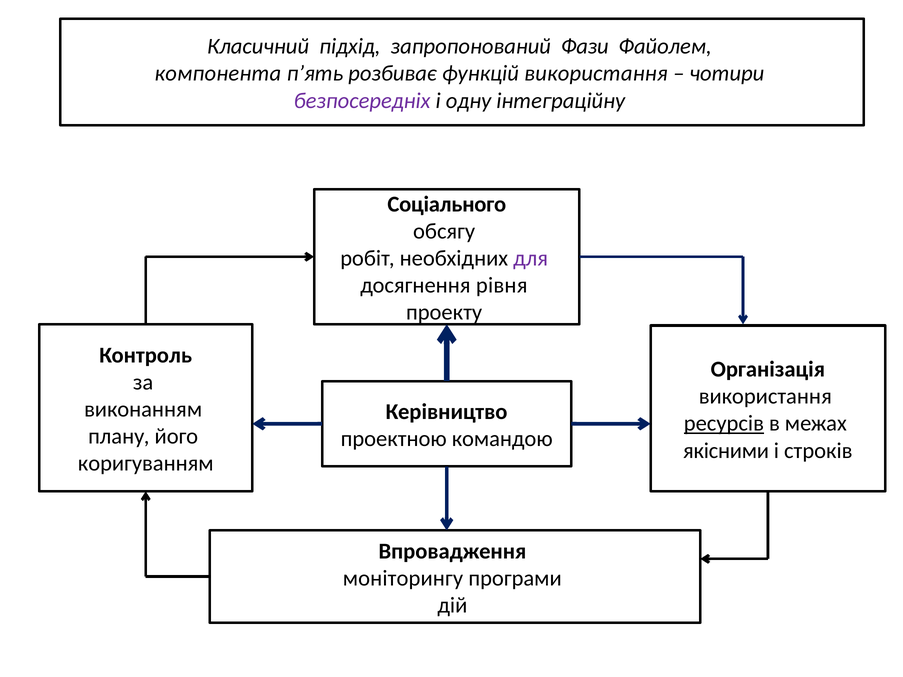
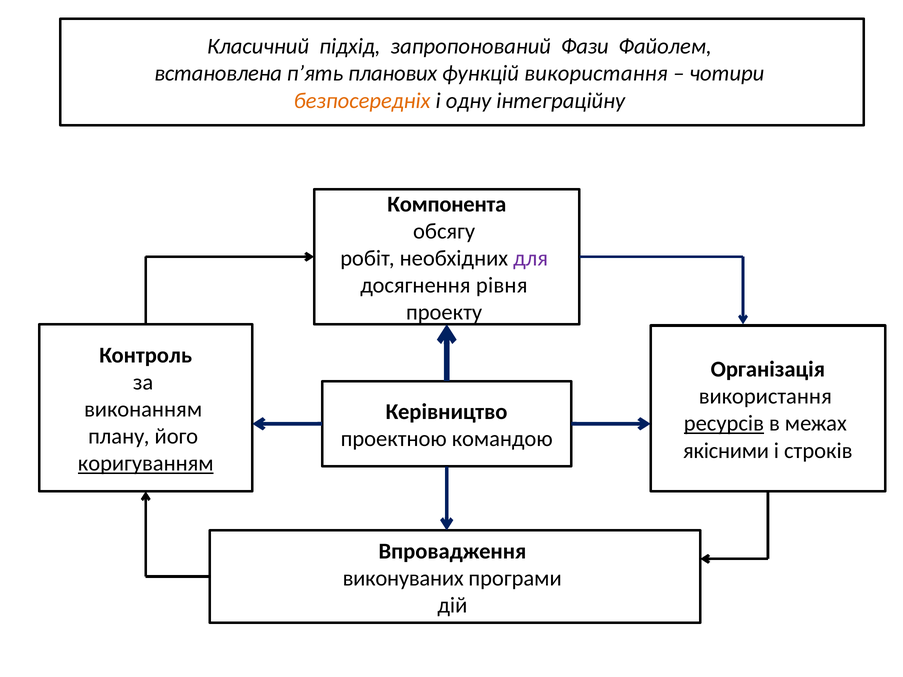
компонента: компонента -> встановлена
розбиває: розбиває -> планових
безпосередніх colour: purple -> orange
Соціального: Соціального -> Компонента
коригуванням underline: none -> present
моніторингу: моніторингу -> виконуваних
